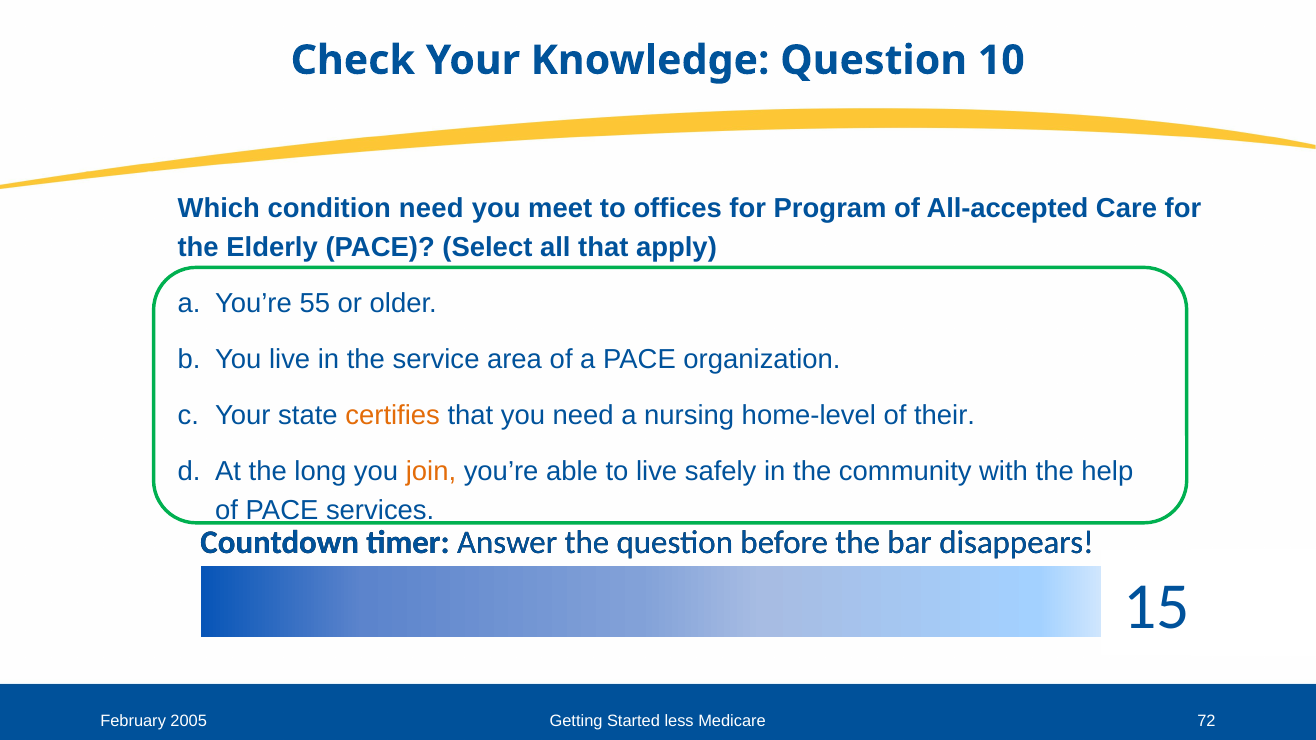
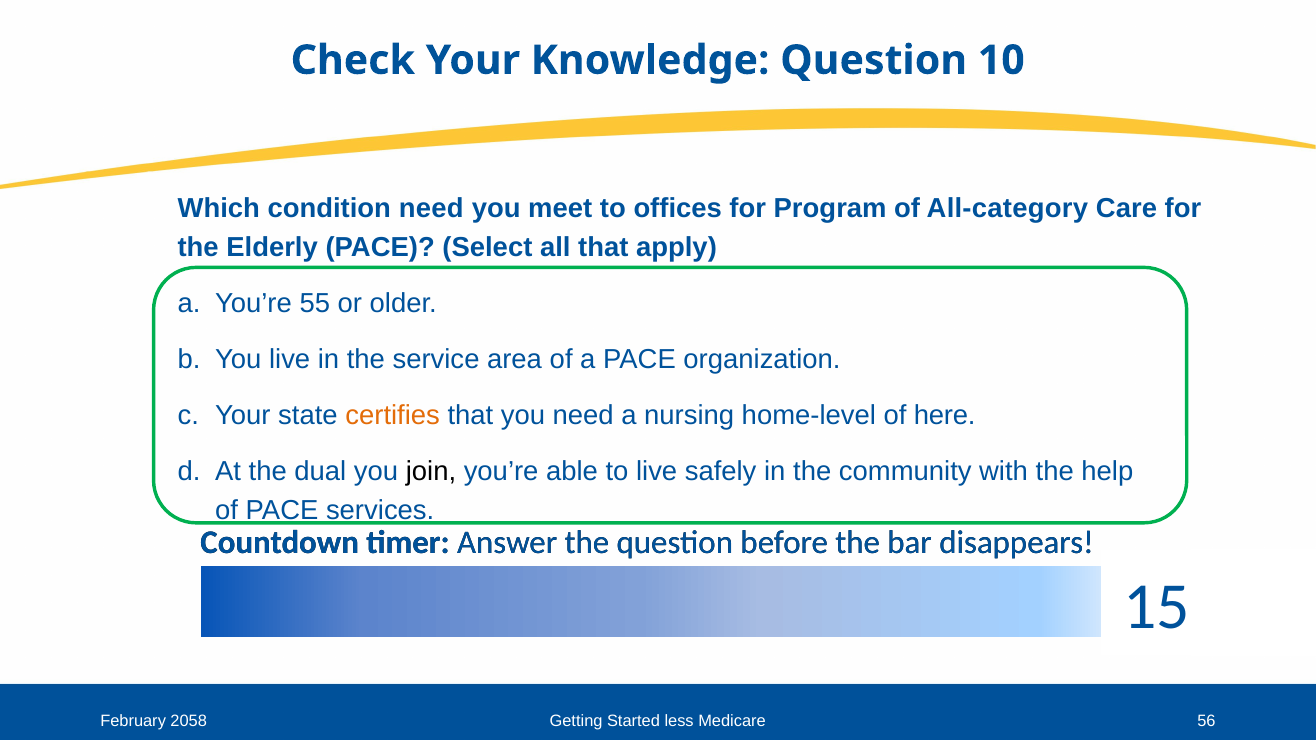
All-accepted: All-accepted -> All-category
their: their -> here
long: long -> dual
join colour: orange -> black
2005: 2005 -> 2058
72: 72 -> 56
